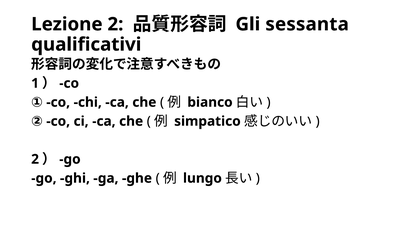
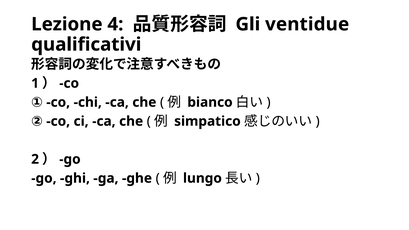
Lezione 2: 2 -> 4
sessanta: sessanta -> ventidue
